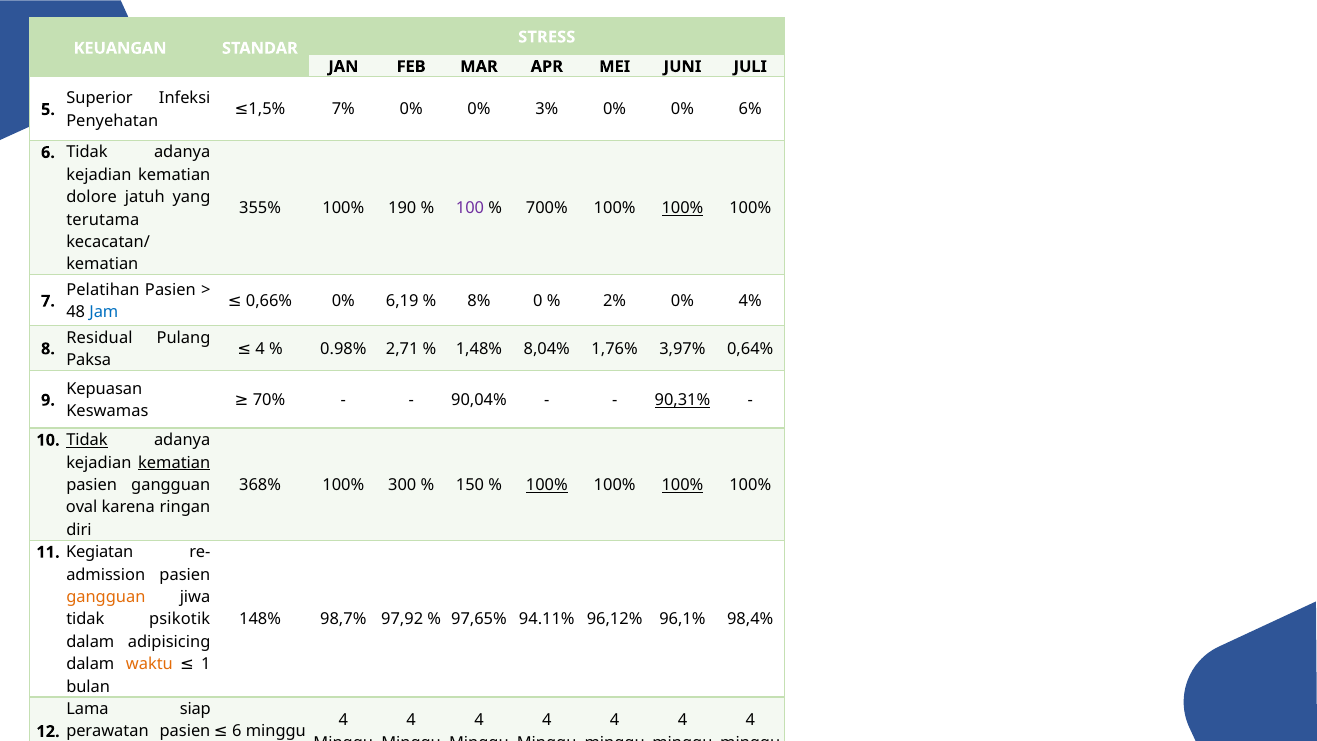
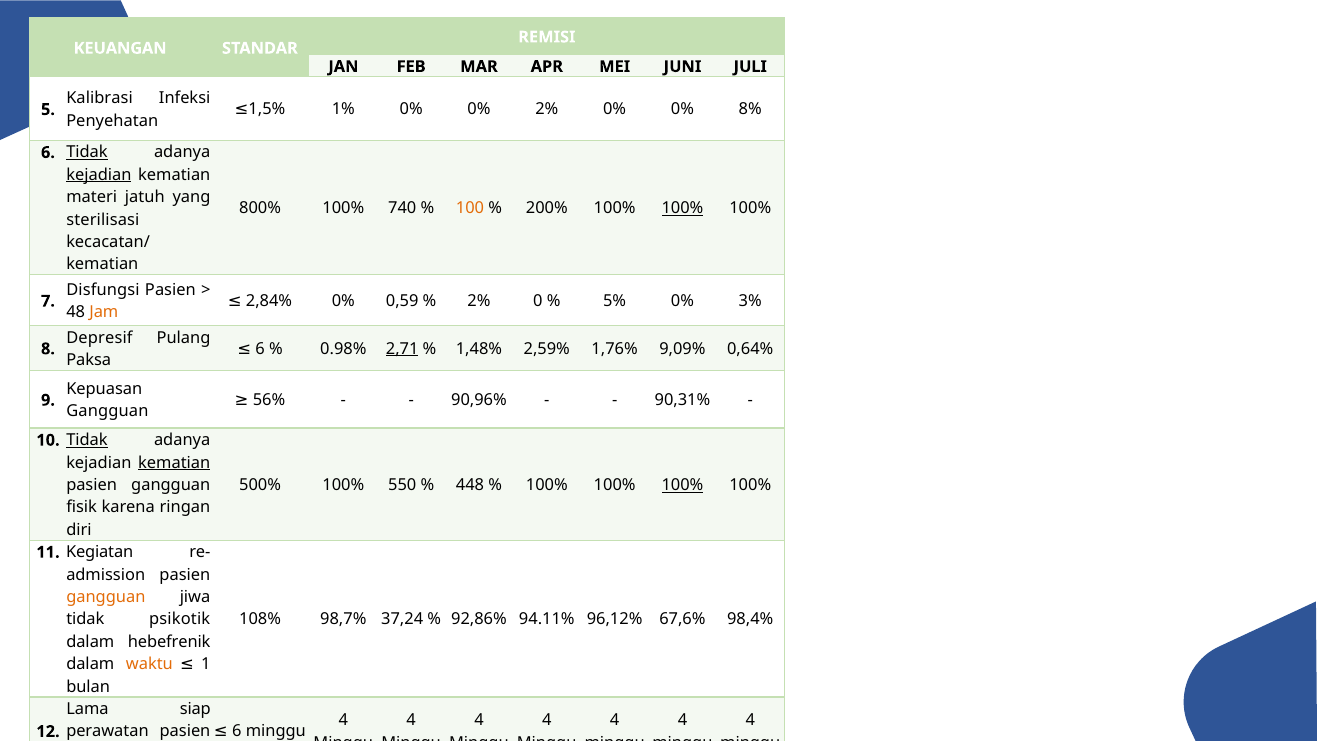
STRESS: STRESS -> REMISI
Superior: Superior -> Kalibrasi
7%: 7% -> 1%
0% 3%: 3% -> 2%
6%: 6% -> 8%
Tidak at (87, 152) underline: none -> present
kejadian at (99, 175) underline: none -> present
dolore: dolore -> materi
355%: 355% -> 800%
190: 190 -> 740
100 colour: purple -> orange
700%: 700% -> 200%
terutama: terutama -> sterilisasi
Pelatihan: Pelatihan -> Disfungsi
0,66%: 0,66% -> 2,84%
6,19: 6,19 -> 0,59
8% at (479, 301): 8% -> 2%
2%: 2% -> 5%
4%: 4% -> 3%
Jam colour: blue -> orange
Residual: Residual -> Depresif
4 at (260, 349): 4 -> 6
2,71 underline: none -> present
8,04%: 8,04% -> 2,59%
3,97%: 3,97% -> 9,09%
70%: 70% -> 56%
90,04%: 90,04% -> 90,96%
90,31% underline: present -> none
Keswamas at (107, 411): Keswamas -> Gangguan
368%: 368% -> 500%
300: 300 -> 550
150: 150 -> 448
100% at (547, 485) underline: present -> none
oval: oval -> fisik
148%: 148% -> 108%
97,92: 97,92 -> 37,24
97,65%: 97,65% -> 92,86%
96,1%: 96,1% -> 67,6%
adipisicing: adipisicing -> hebefrenik
